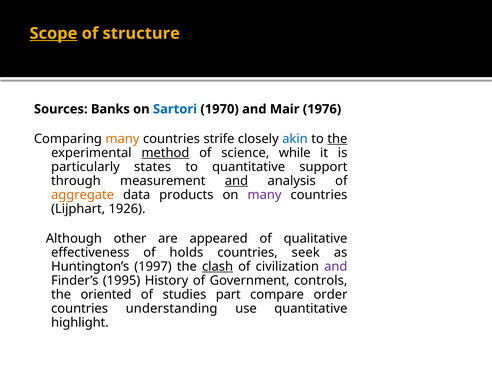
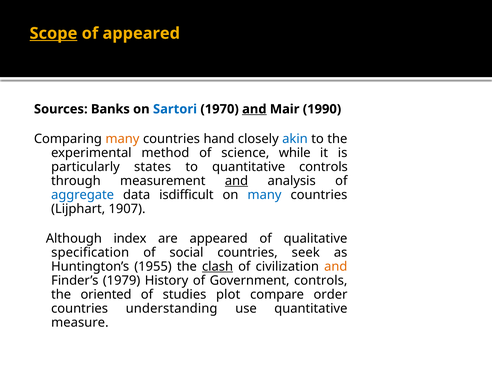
of structure: structure -> appeared
and at (254, 109) underline: none -> present
1976: 1976 -> 1990
strife: strife -> hand
the at (337, 139) underline: present -> none
method underline: present -> none
quantitative support: support -> controls
aggregate colour: orange -> blue
products: products -> isdifficult
many at (264, 195) colour: purple -> blue
1926: 1926 -> 1907
other: other -> index
effectiveness: effectiveness -> specification
holds: holds -> social
1997: 1997 -> 1955
and at (336, 266) colour: purple -> orange
1995: 1995 -> 1979
part: part -> plot
highlight: highlight -> measure
